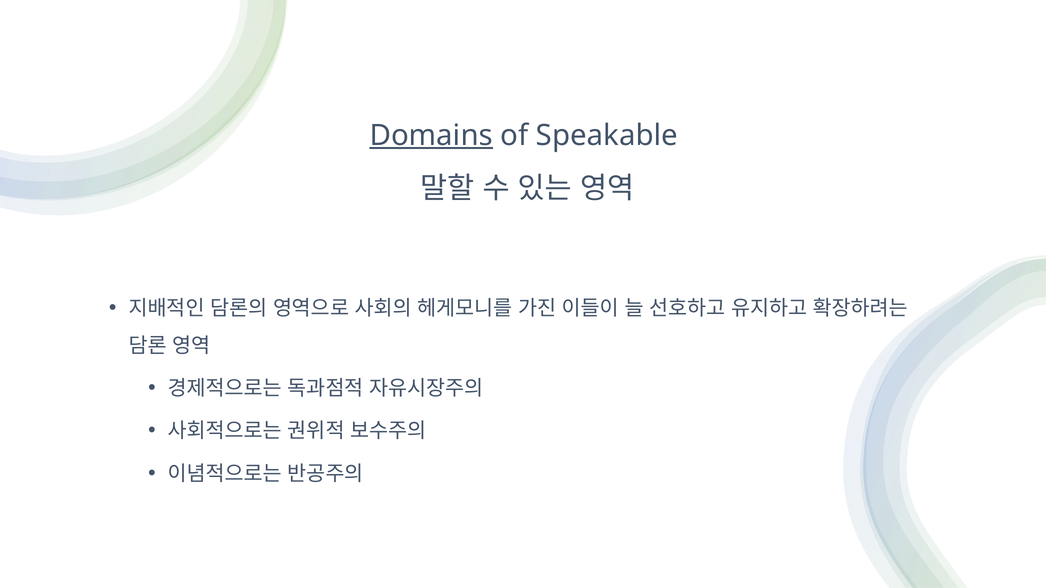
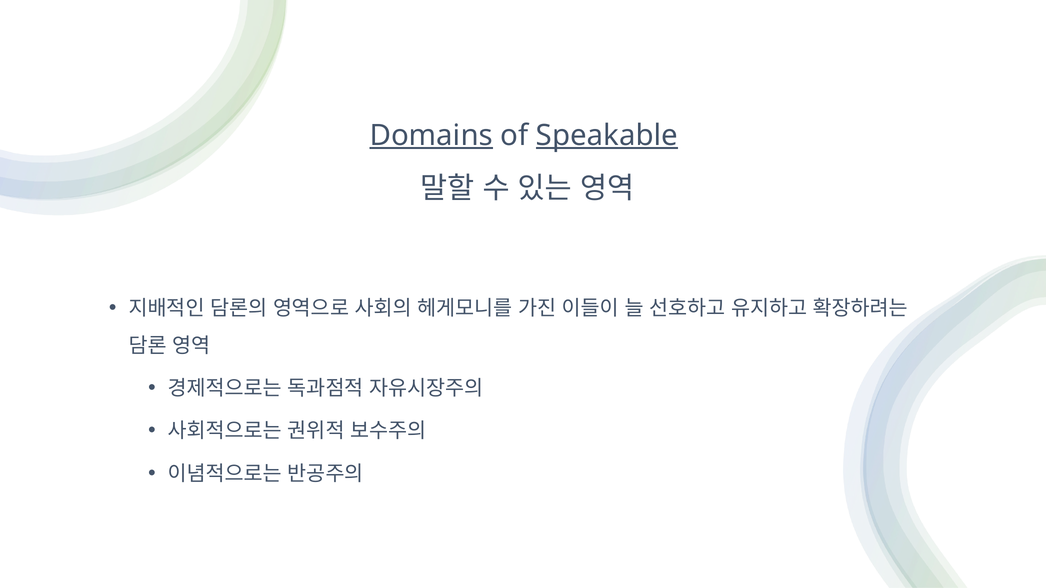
Speakable underline: none -> present
